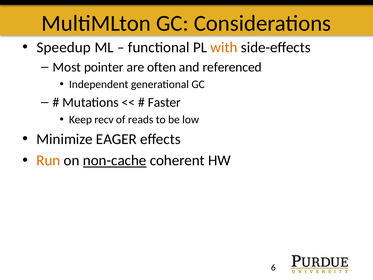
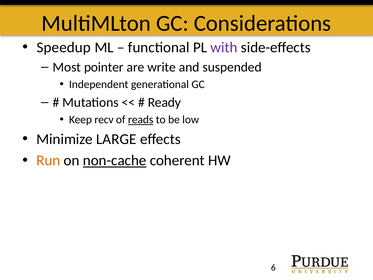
with colour: orange -> purple
often: often -> write
referenced: referenced -> suspended
Faster: Faster -> Ready
reads underline: none -> present
EAGER: EAGER -> LARGE
